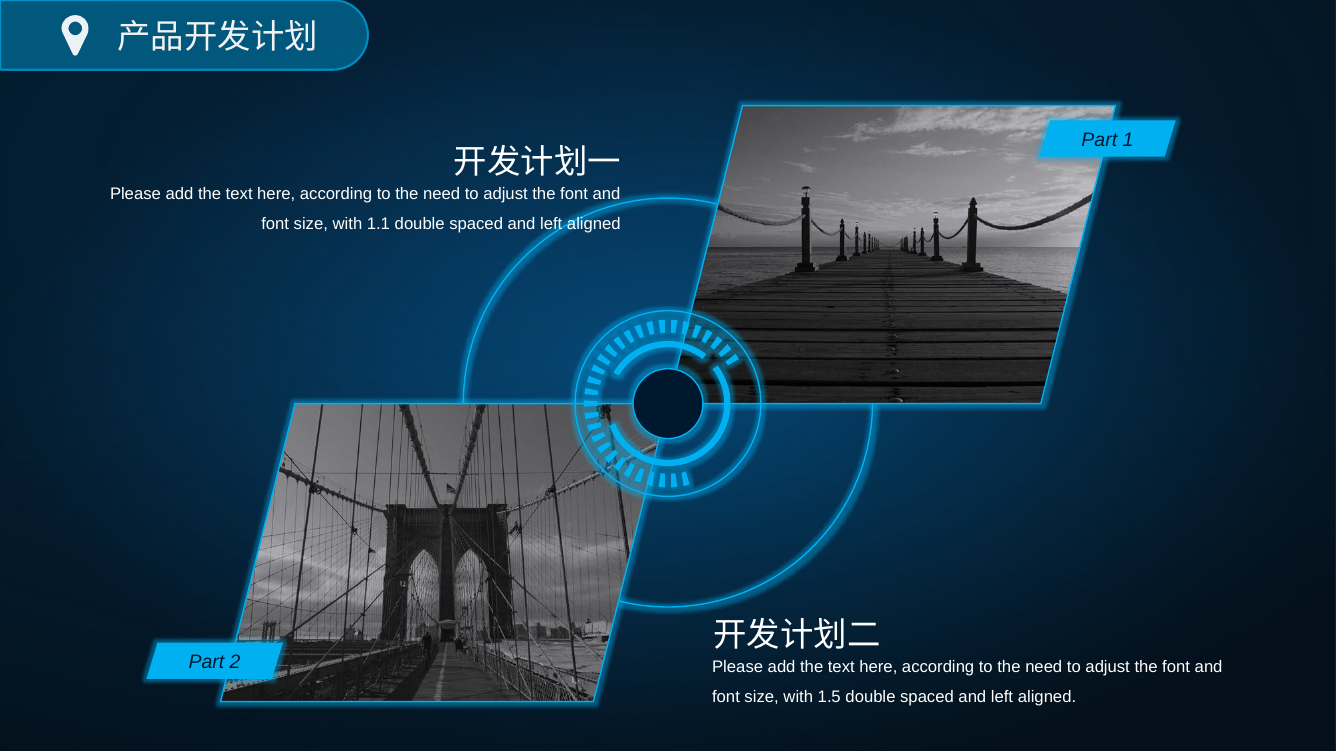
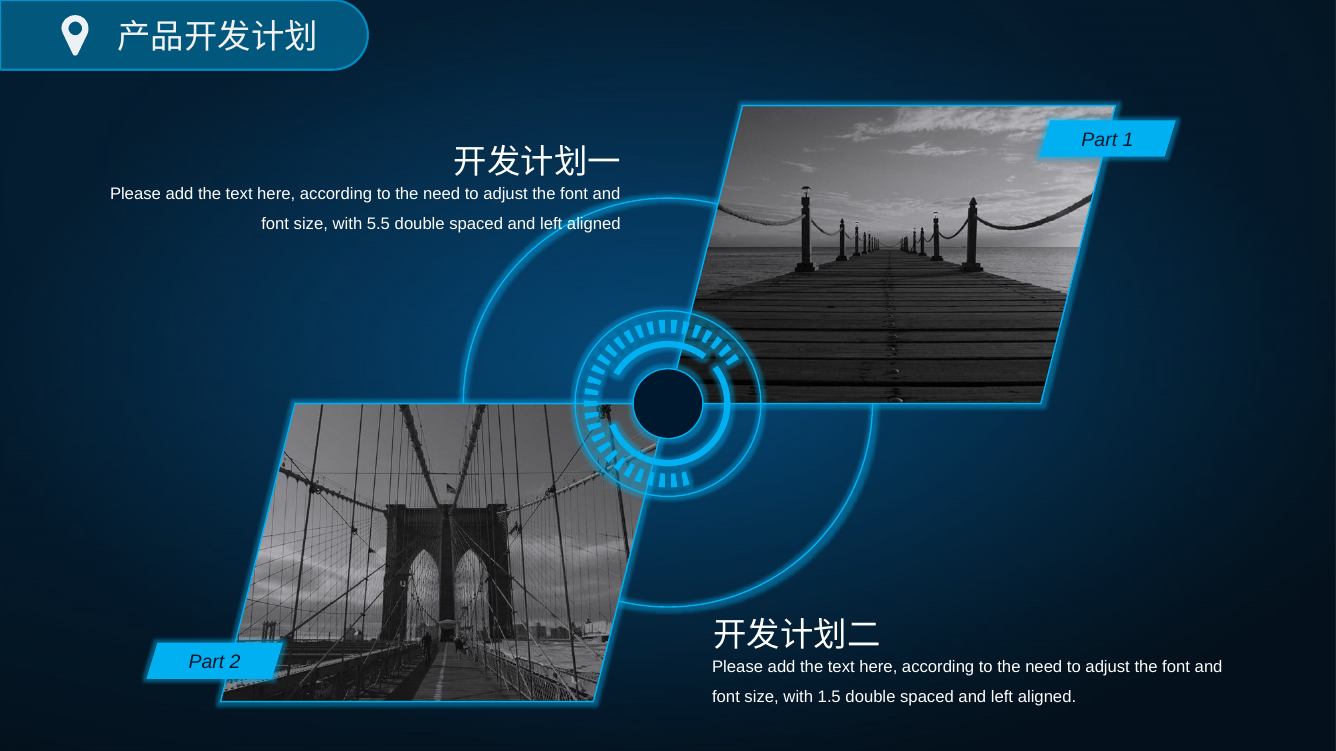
1.1: 1.1 -> 5.5
